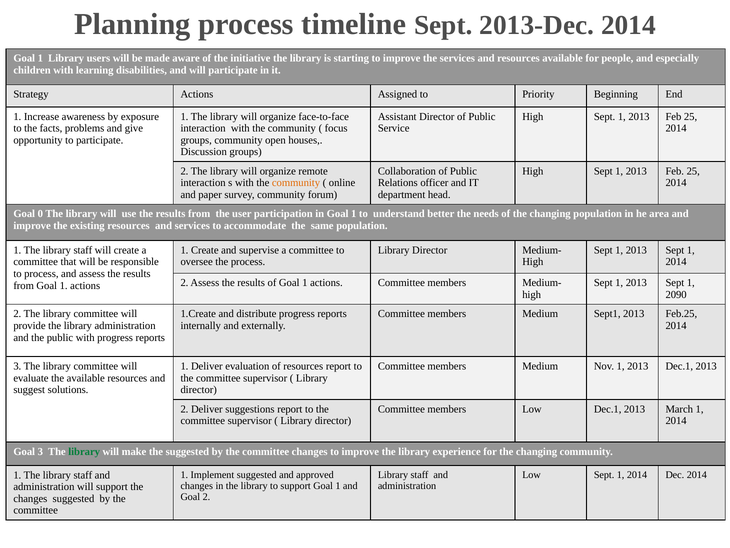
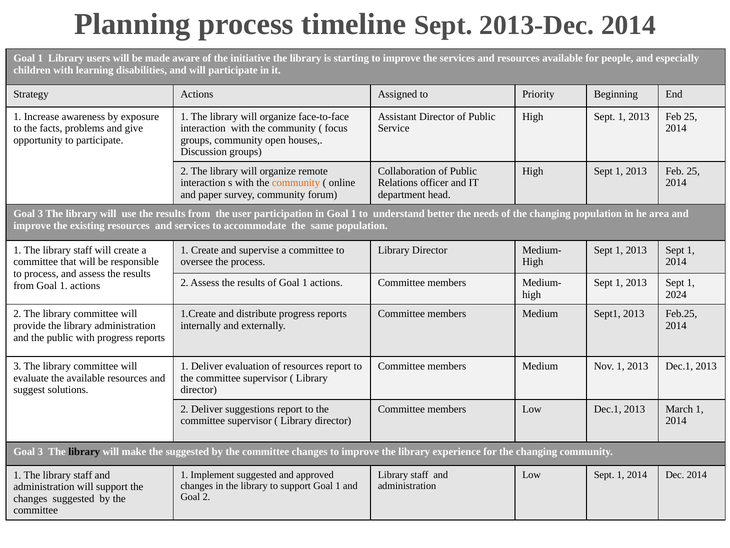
0 at (40, 214): 0 -> 3
2090: 2090 -> 2024
library at (84, 451) colour: green -> black
